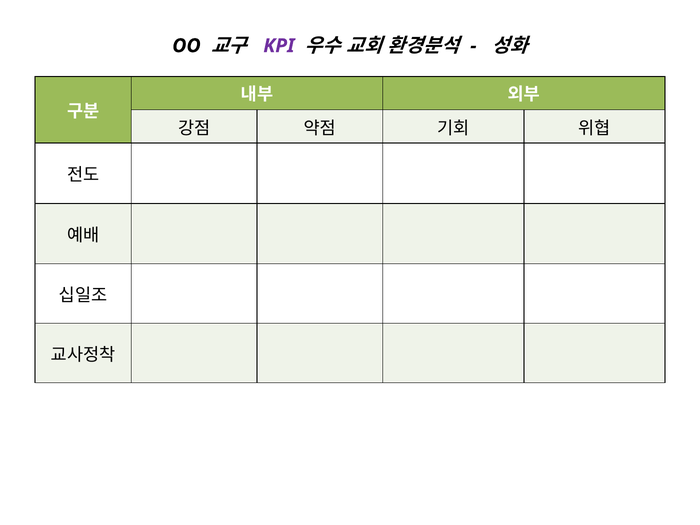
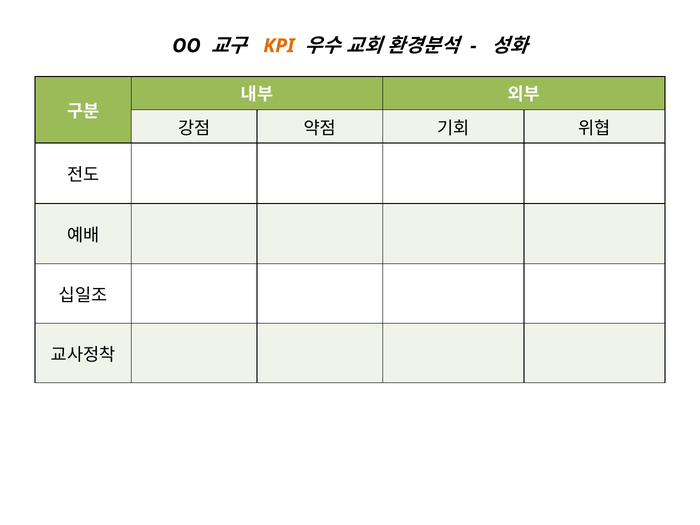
KPI colour: purple -> orange
